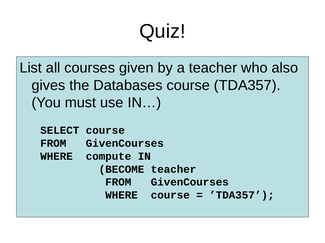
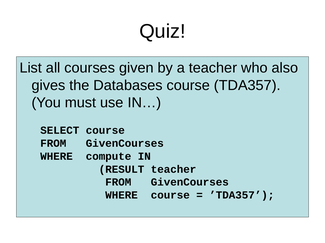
BECOME: BECOME -> RESULT
